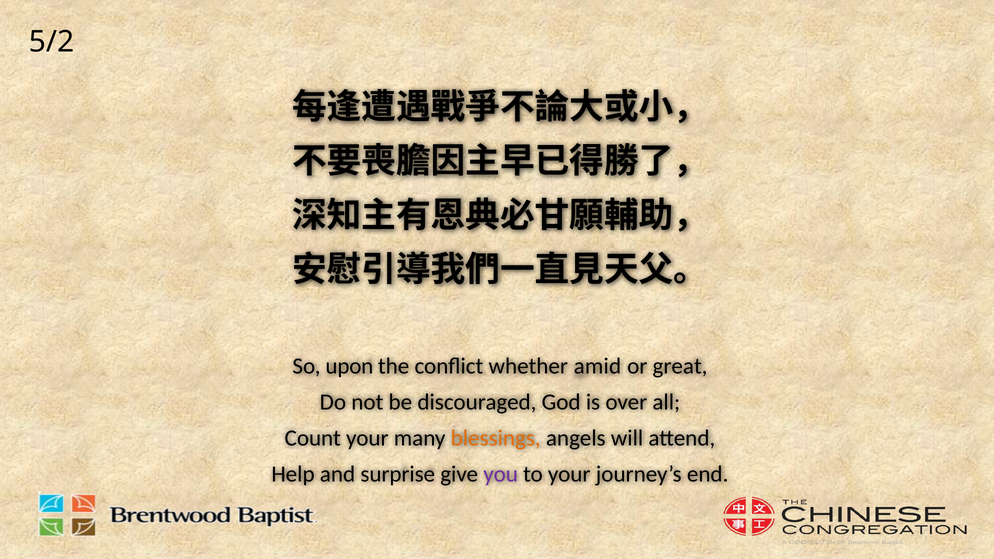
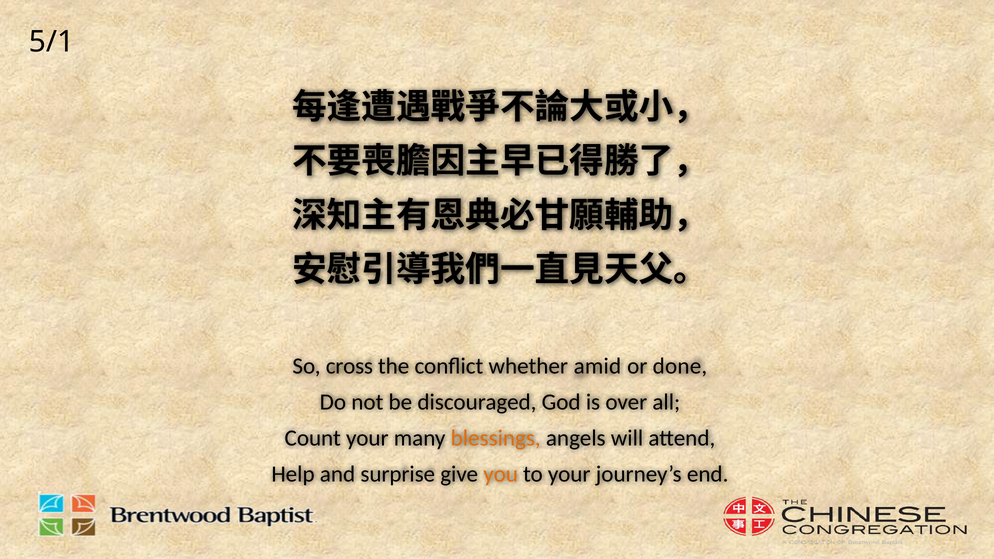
5/2: 5/2 -> 5/1
upon: upon -> cross
great: great -> done
you colour: purple -> orange
